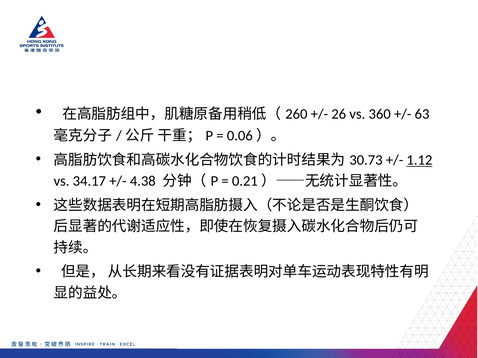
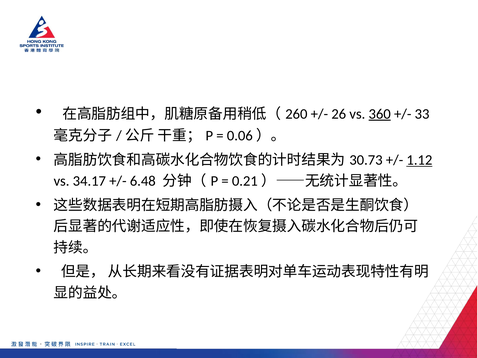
360 underline: none -> present
63: 63 -> 33
4.38: 4.38 -> 6.48
